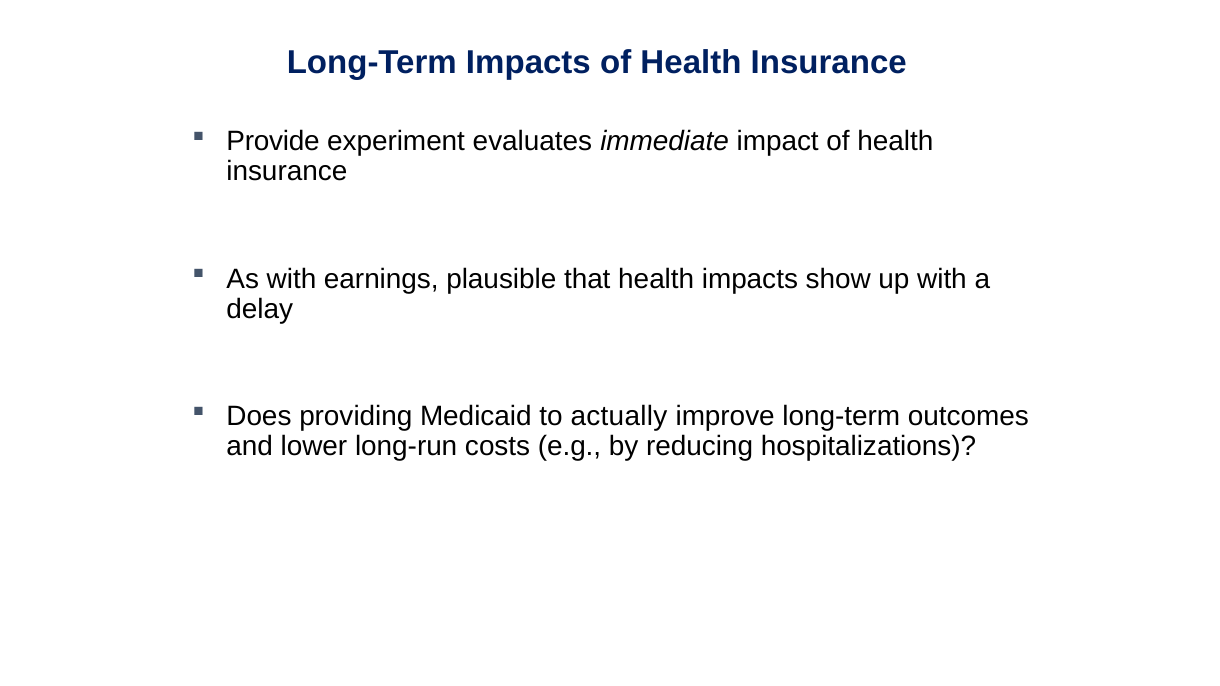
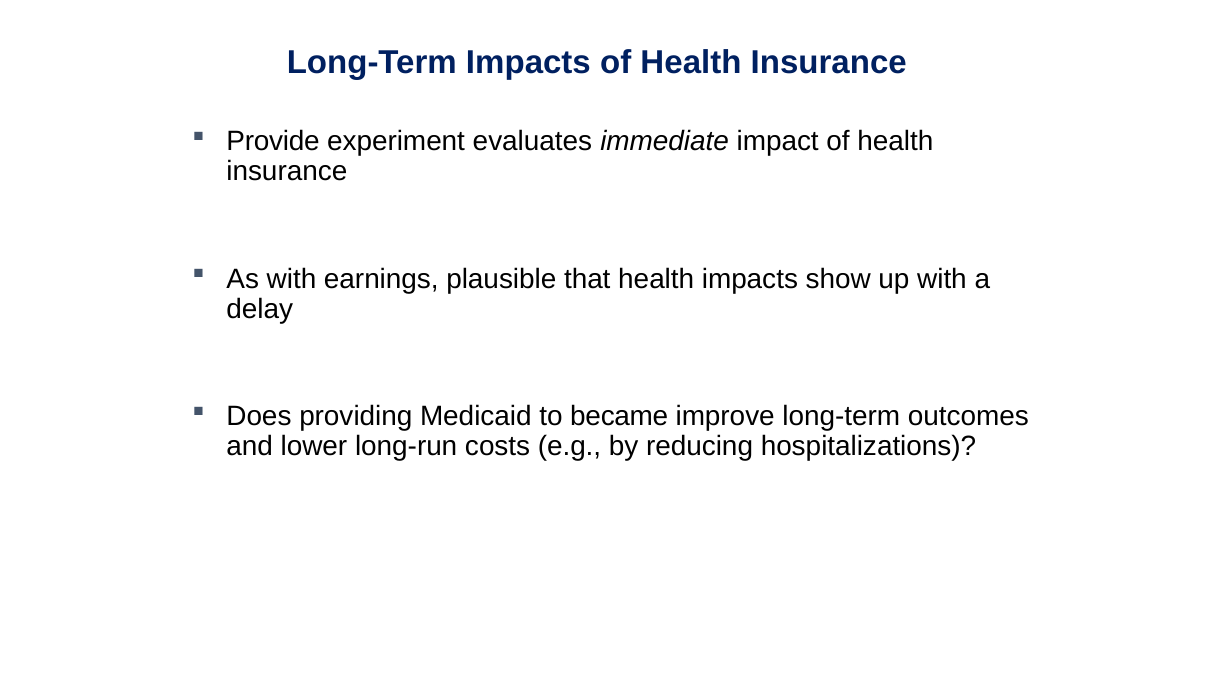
actually: actually -> became
